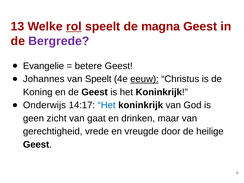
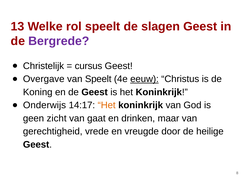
rol underline: present -> none
magna: magna -> slagen
Evangelie: Evangelie -> Christelijk
betere: betere -> cursus
Johannes: Johannes -> Overgave
Het at (107, 105) colour: blue -> orange
